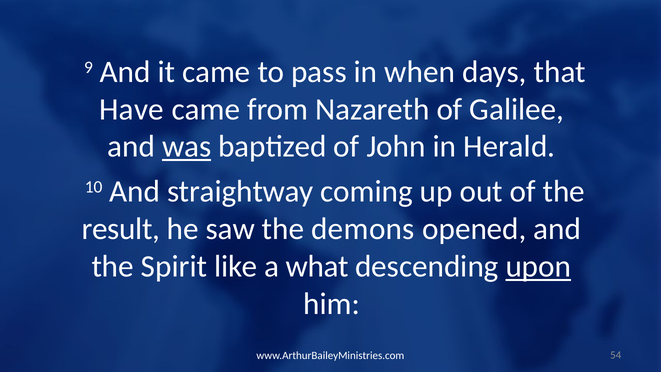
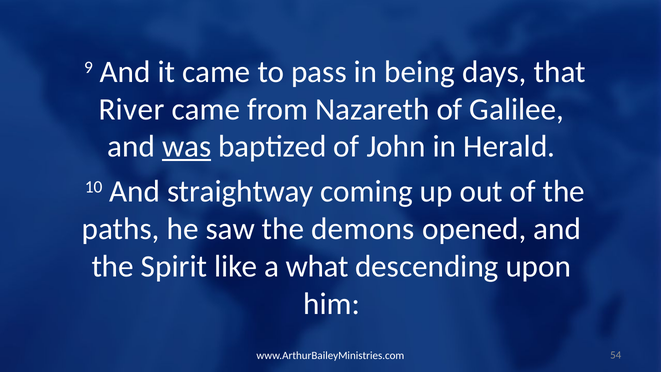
when: when -> being
Have: Have -> River
result: result -> paths
upon underline: present -> none
